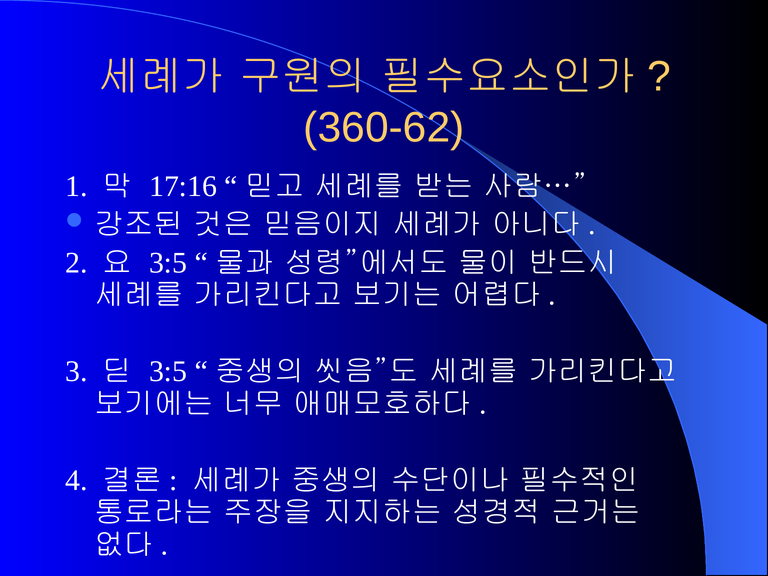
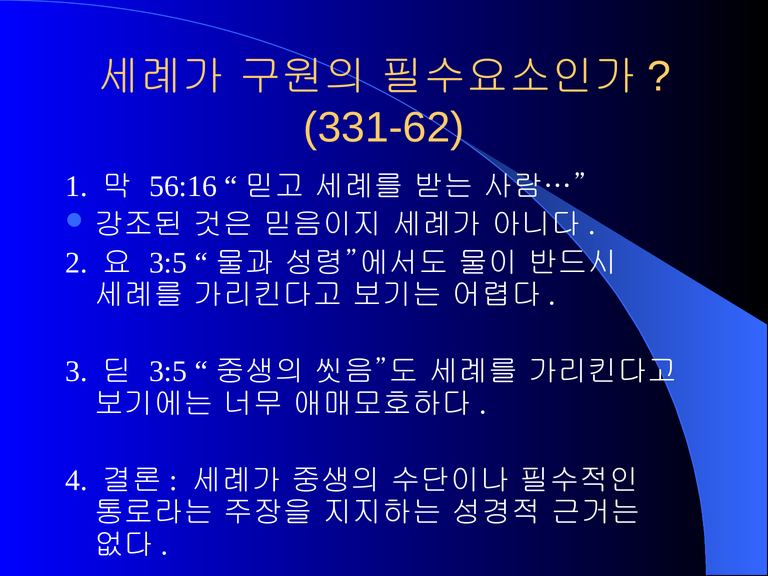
360-62: 360-62 -> 331-62
17:16: 17:16 -> 56:16
